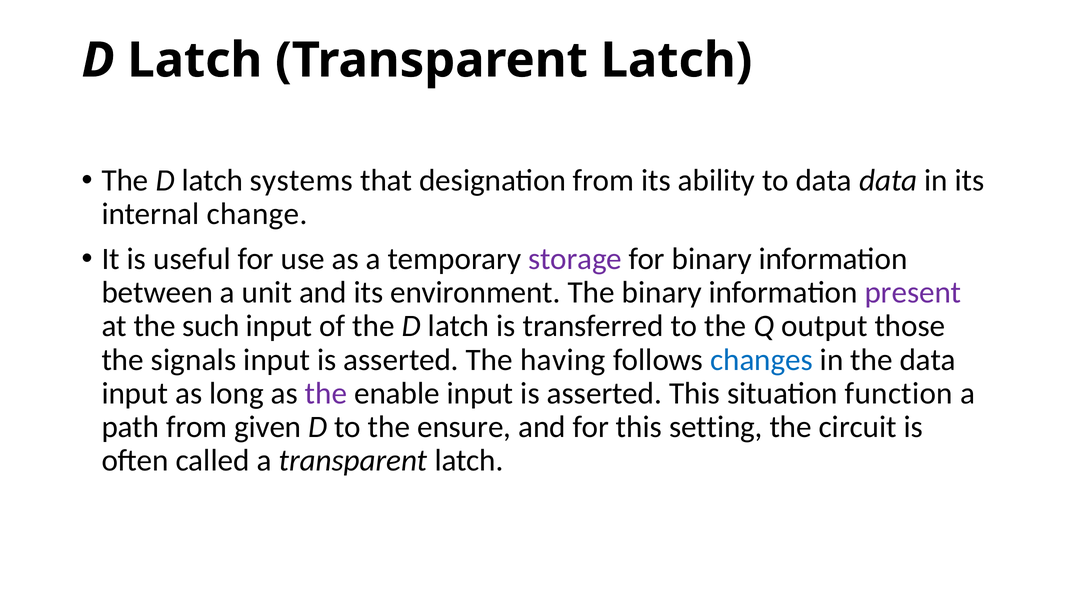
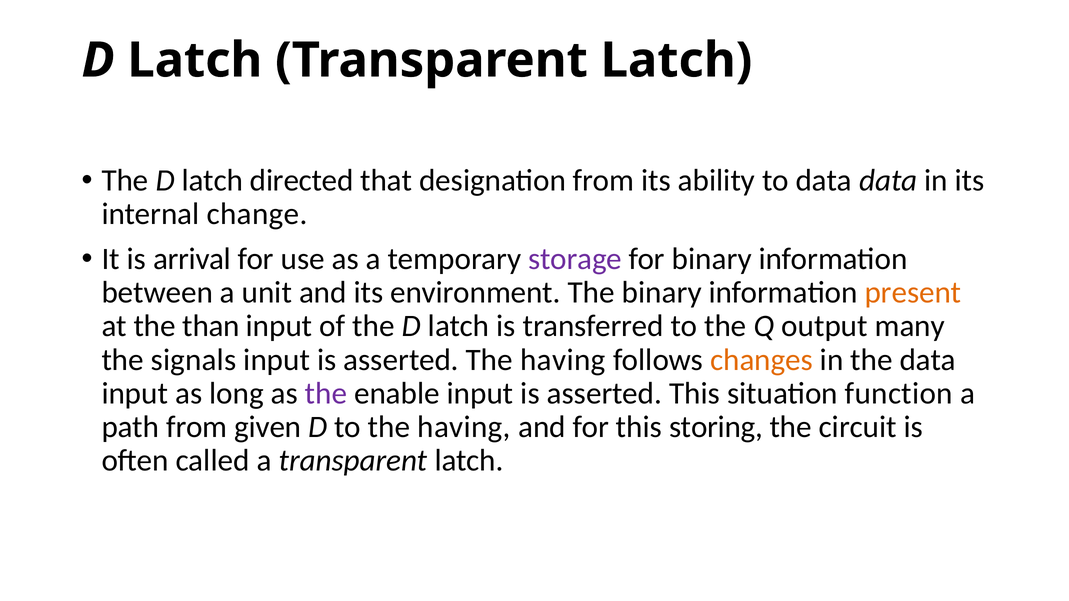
systems: systems -> directed
useful: useful -> arrival
present colour: purple -> orange
such: such -> than
those: those -> many
changes colour: blue -> orange
to the ensure: ensure -> having
setting: setting -> storing
